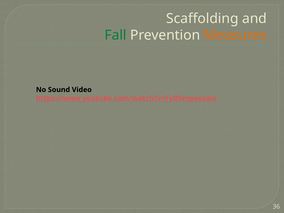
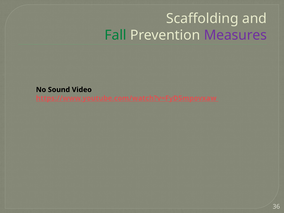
Measures colour: orange -> purple
